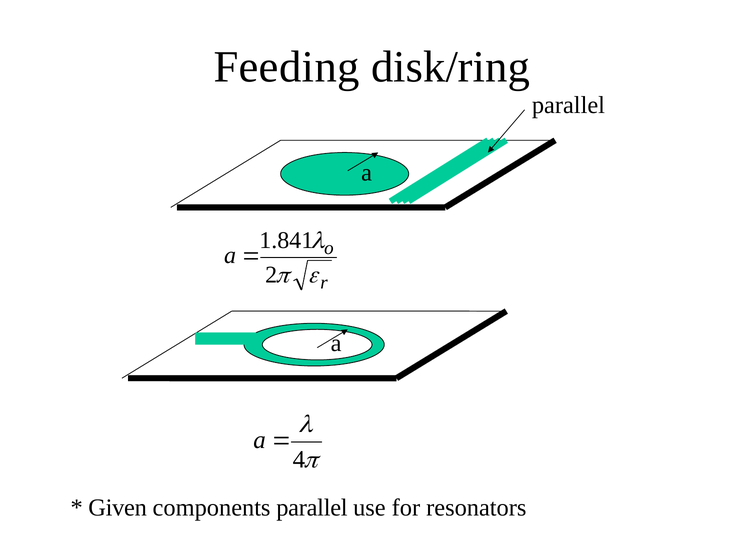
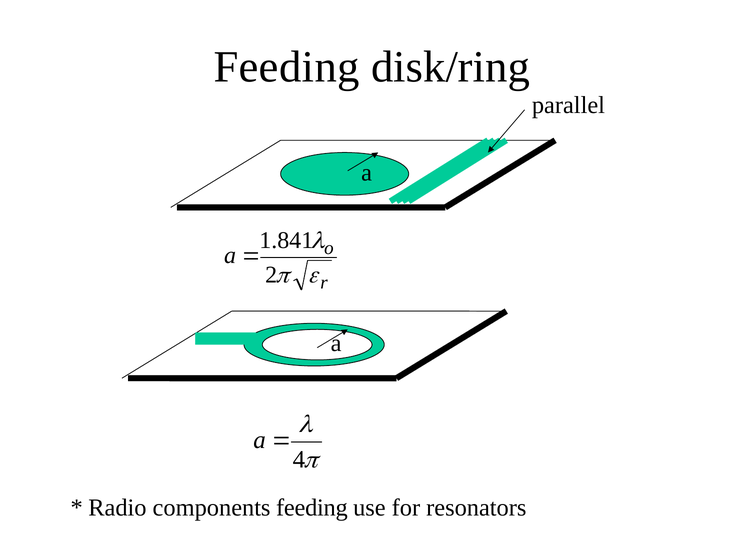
Given: Given -> Radio
components parallel: parallel -> feeding
